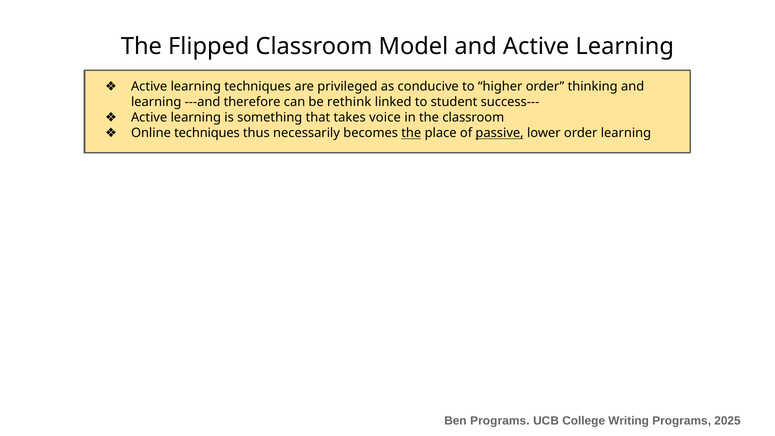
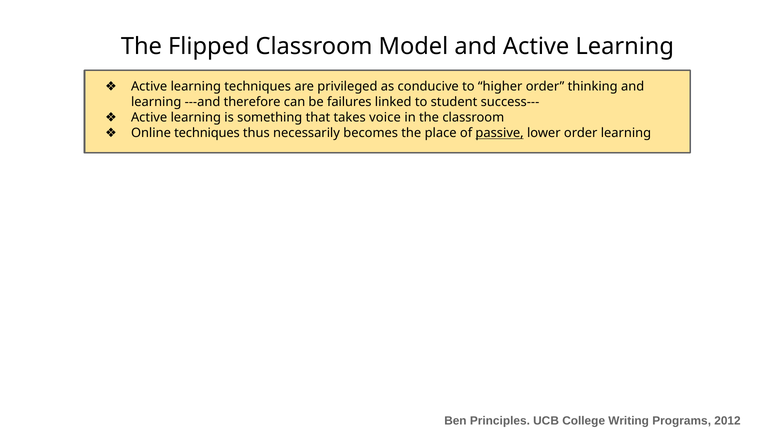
rethink: rethink -> failures
the at (411, 133) underline: present -> none
Ben Programs: Programs -> Principles
2025: 2025 -> 2012
